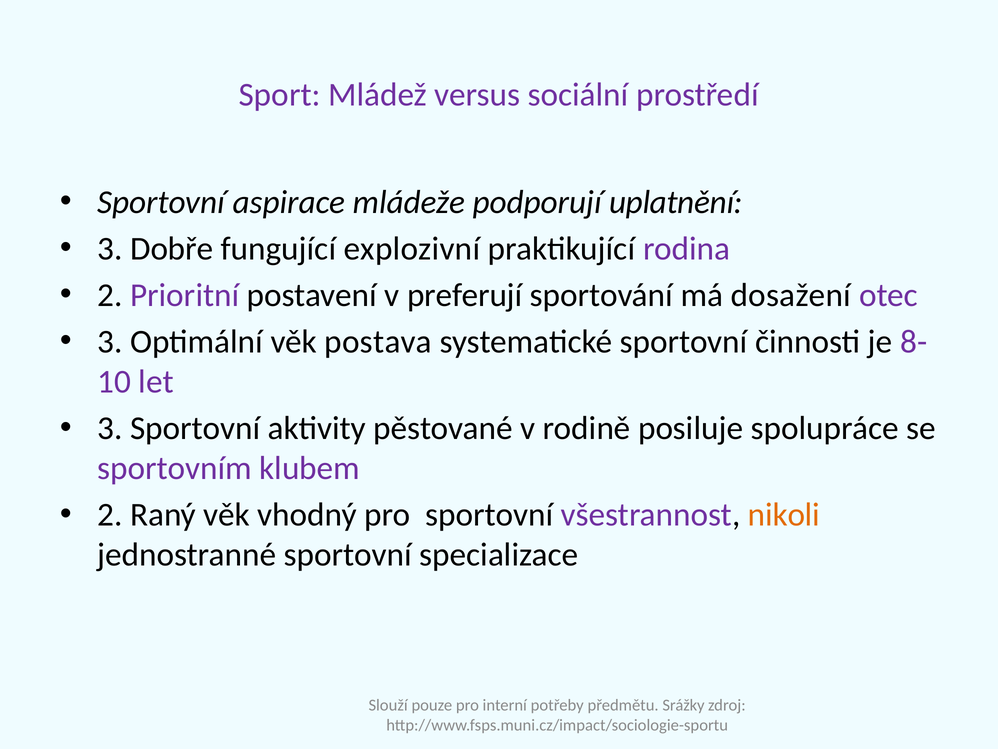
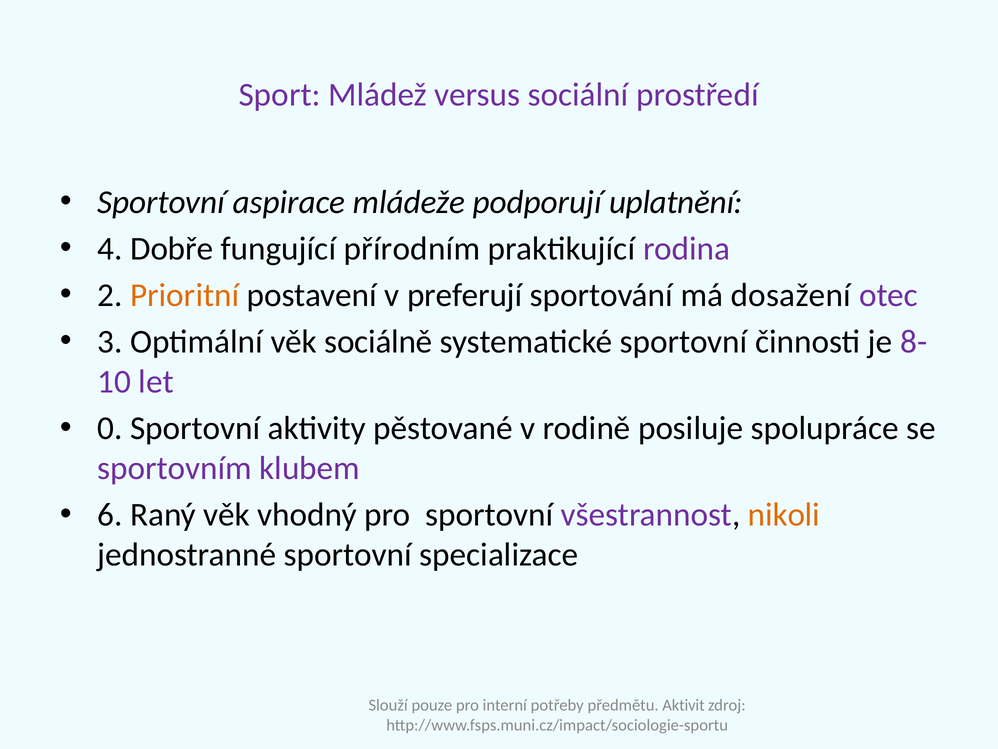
3 at (110, 248): 3 -> 4
explozivní: explozivní -> přírodním
Prioritní colour: purple -> orange
postava: postava -> sociálně
3 at (110, 428): 3 -> 0
2 at (110, 515): 2 -> 6
Srážky: Srážky -> Aktivit
